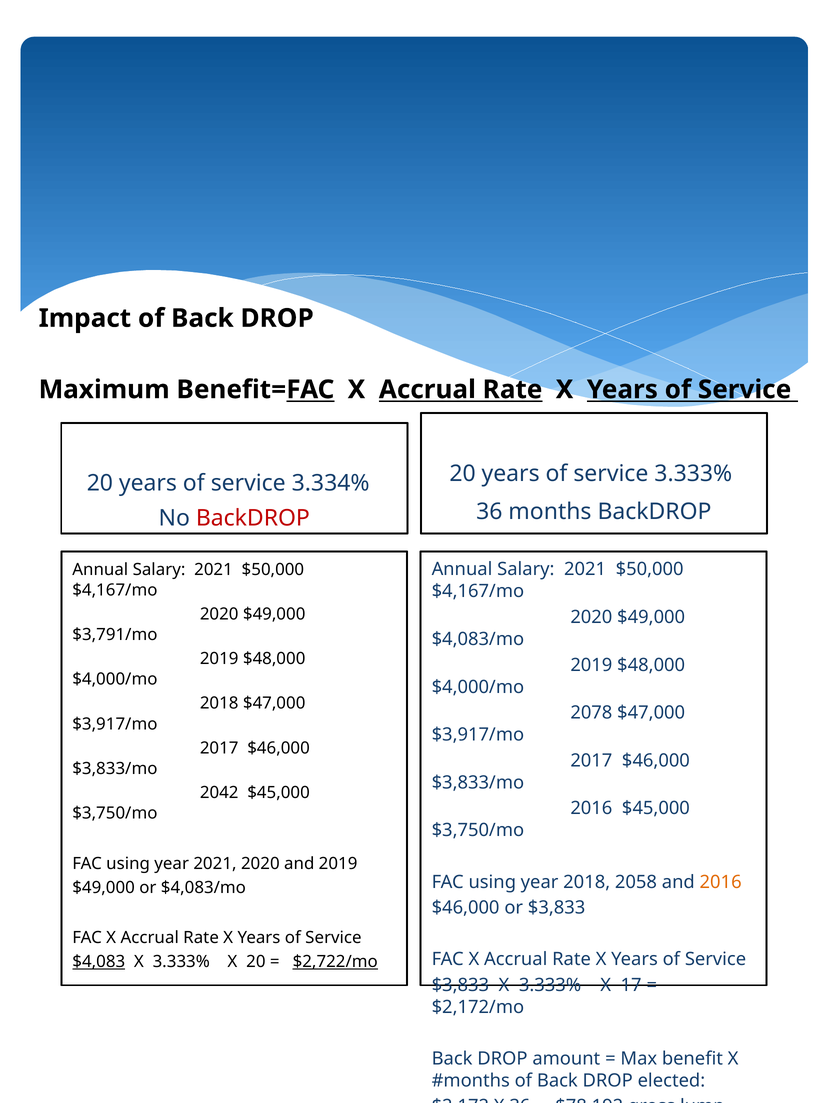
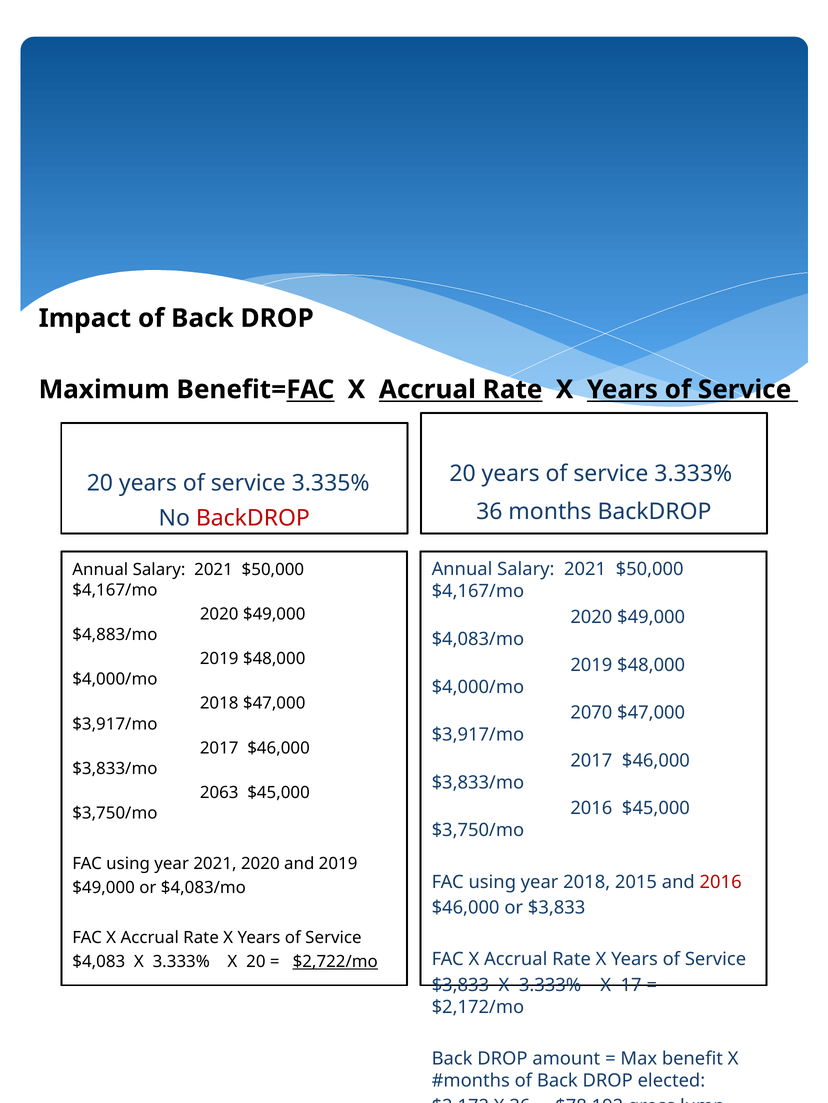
3.334%: 3.334% -> 3.335%
$3,791/mo: $3,791/mo -> $4,883/mo
2078: 2078 -> 2070
2042: 2042 -> 2063
2058: 2058 -> 2015
2016 at (721, 883) colour: orange -> red
$4,083 underline: present -> none
